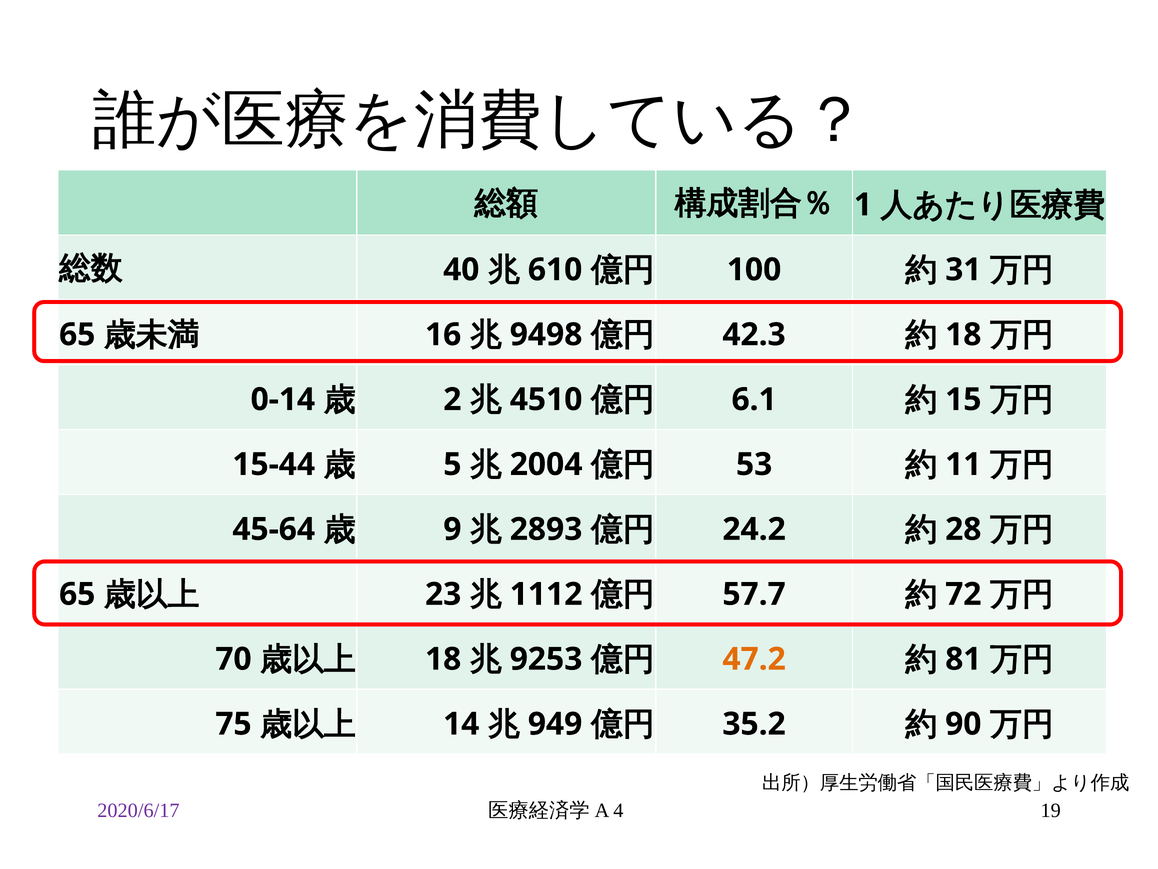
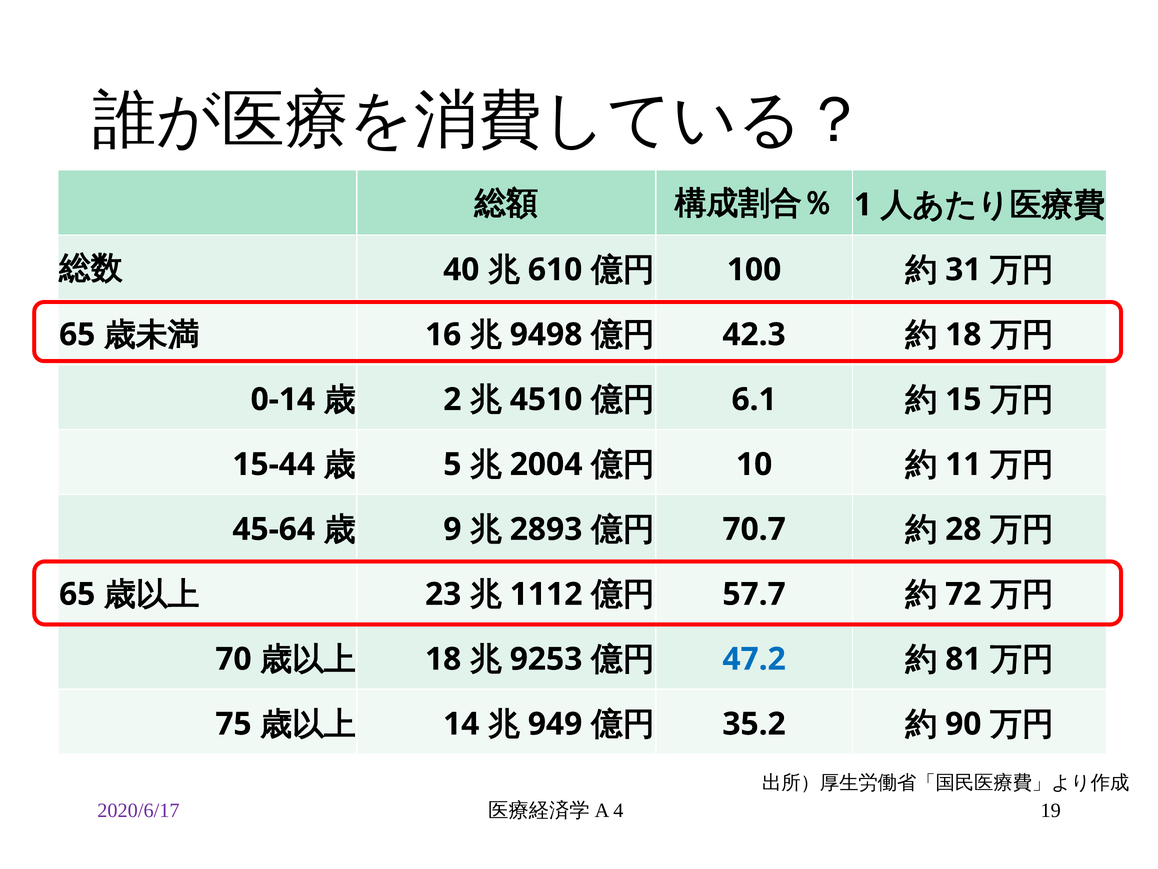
53: 53 -> 10
24.2: 24.2 -> 70.7
47.2 colour: orange -> blue
